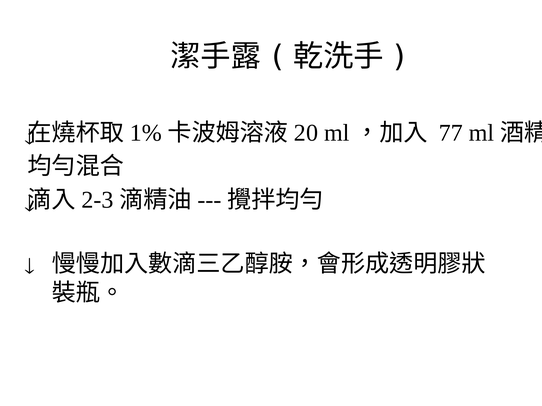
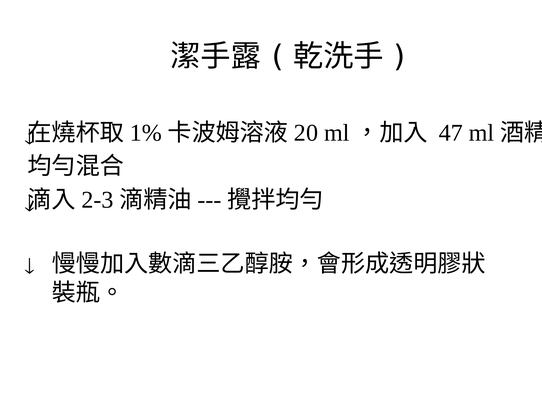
77: 77 -> 47
